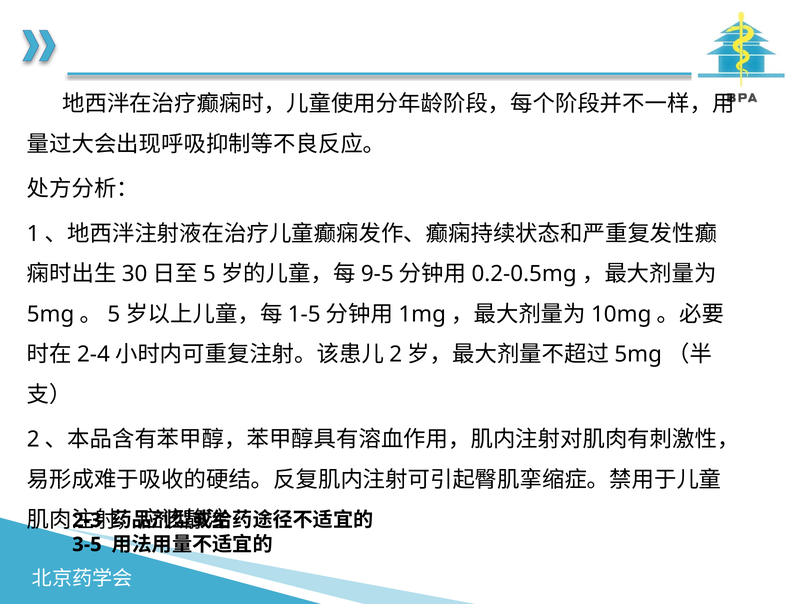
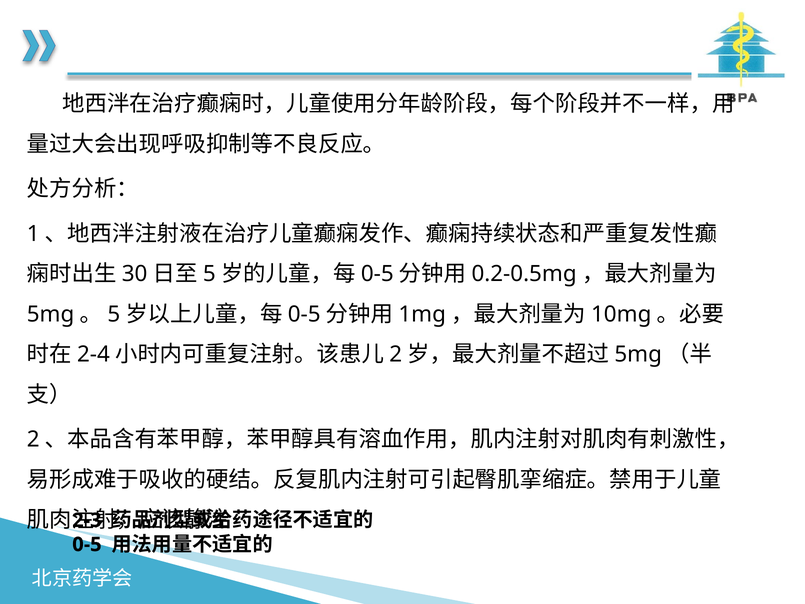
9-5 at (377, 274): 9-5 -> 0-5
1-5 at (304, 314): 1-5 -> 0-5
3-5 at (87, 544): 3-5 -> 0-5
